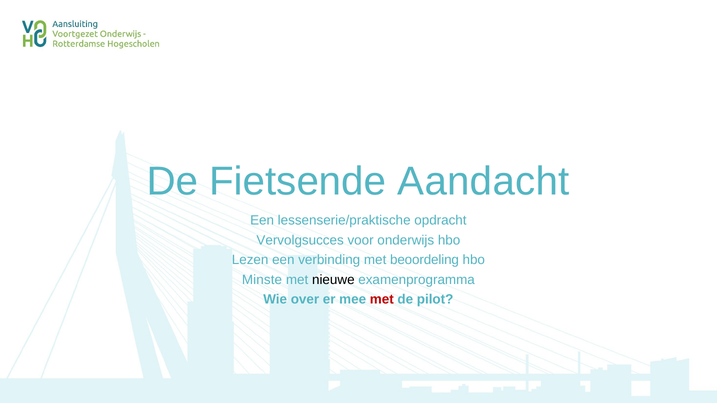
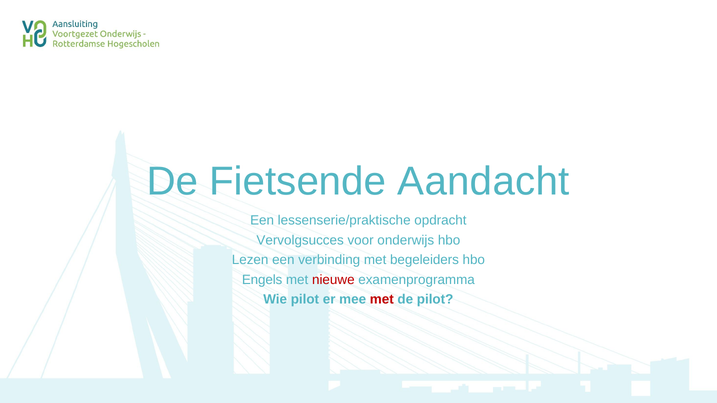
beoordeling: beoordeling -> begeleiders
Minste: Minste -> Engels
nieuwe colour: black -> red
Wie over: over -> pilot
